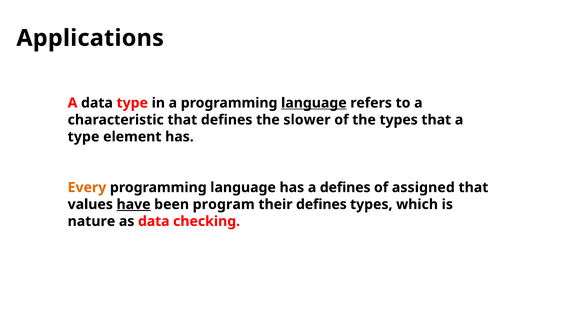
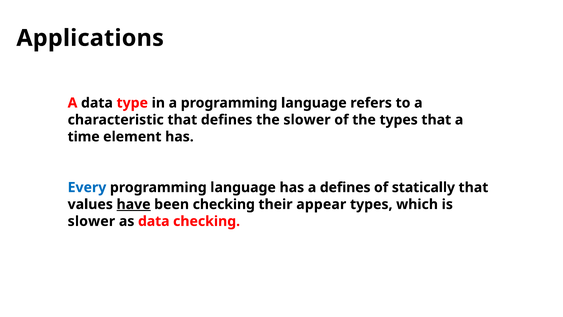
language at (314, 103) underline: present -> none
type at (84, 137): type -> time
Every colour: orange -> blue
assigned: assigned -> statically
been program: program -> checking
their defines: defines -> appear
nature at (91, 221): nature -> slower
